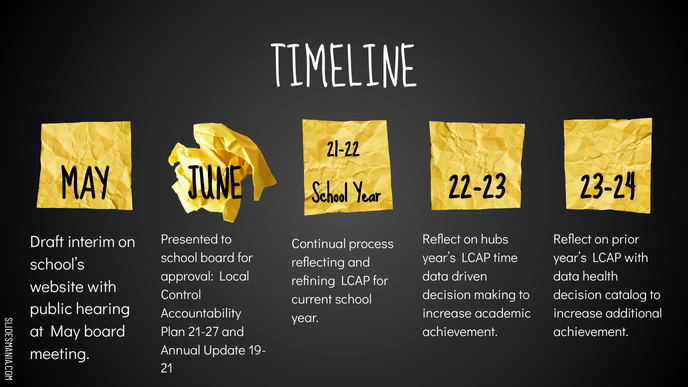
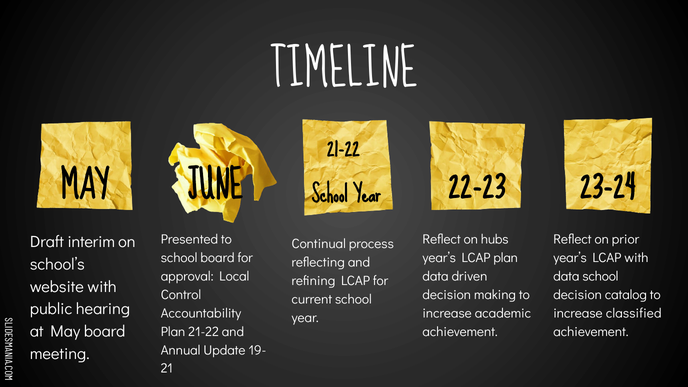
LCAP time: time -> plan
data health: health -> school
additional: additional -> classified
Plan 21-27: 21-27 -> 21-22
